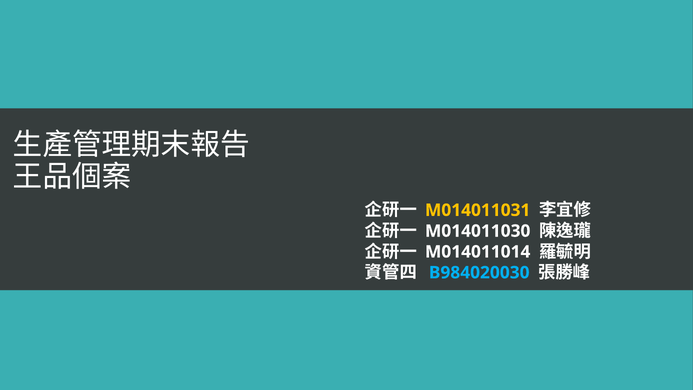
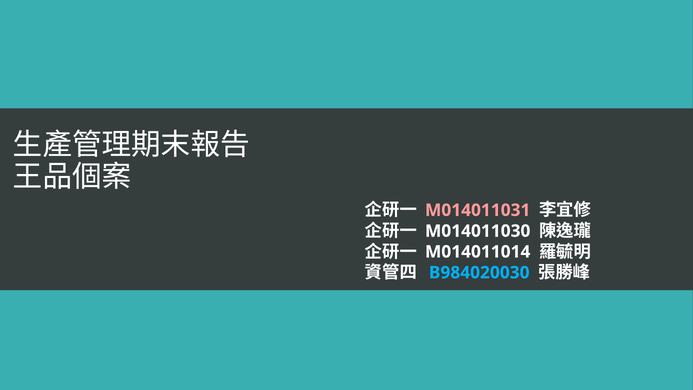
M014011031 colour: yellow -> pink
